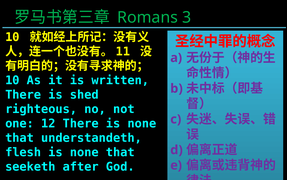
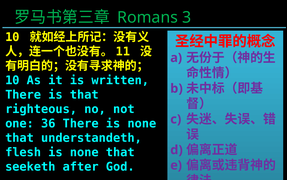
is shed: shed -> that
12: 12 -> 36
